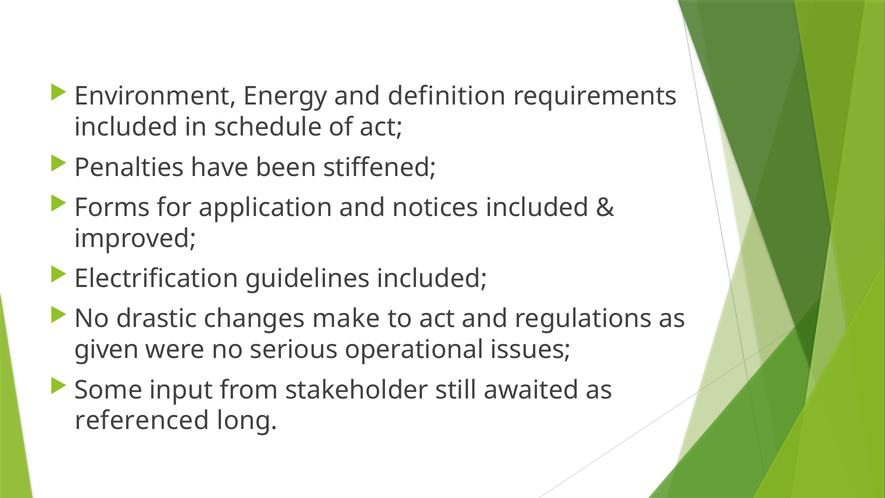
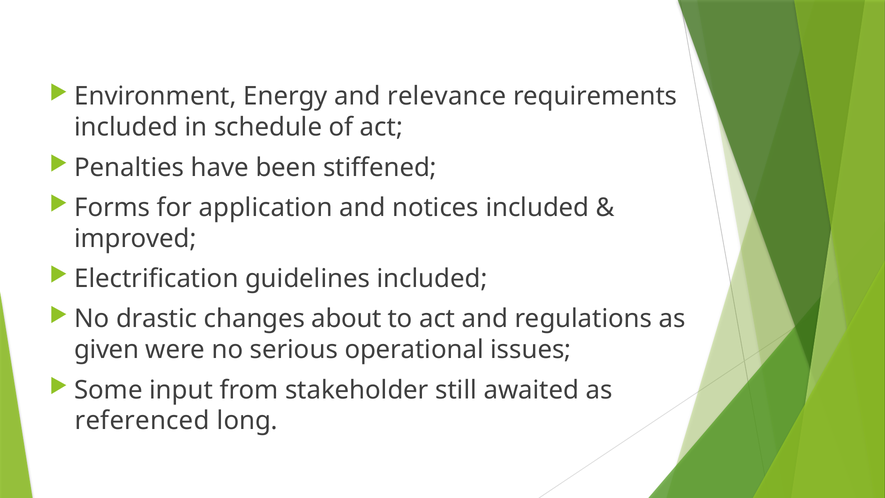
definition: definition -> relevance
make: make -> about
